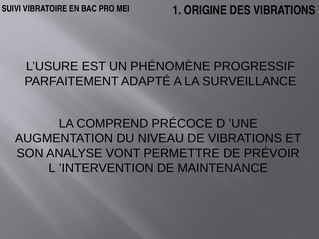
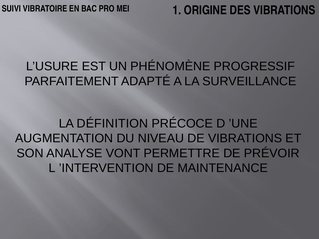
COMPREND: COMPREND -> DÉFINITION
